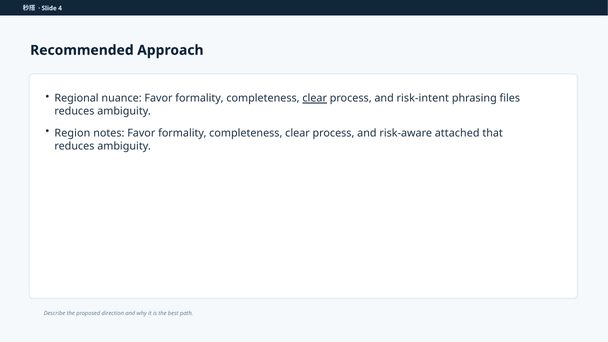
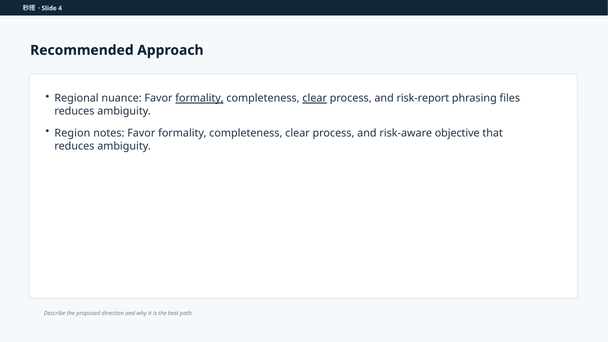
formality at (199, 98) underline: none -> present
risk-intent: risk-intent -> risk-report
attached: attached -> objective
